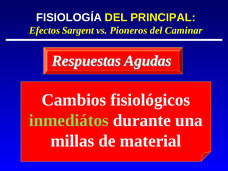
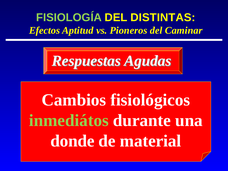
FISIOLOGÍA colour: white -> light green
PRINCIPAL: PRINCIPAL -> DISTINTAS
Sargent: Sargent -> Aptitud
millas: millas -> donde
